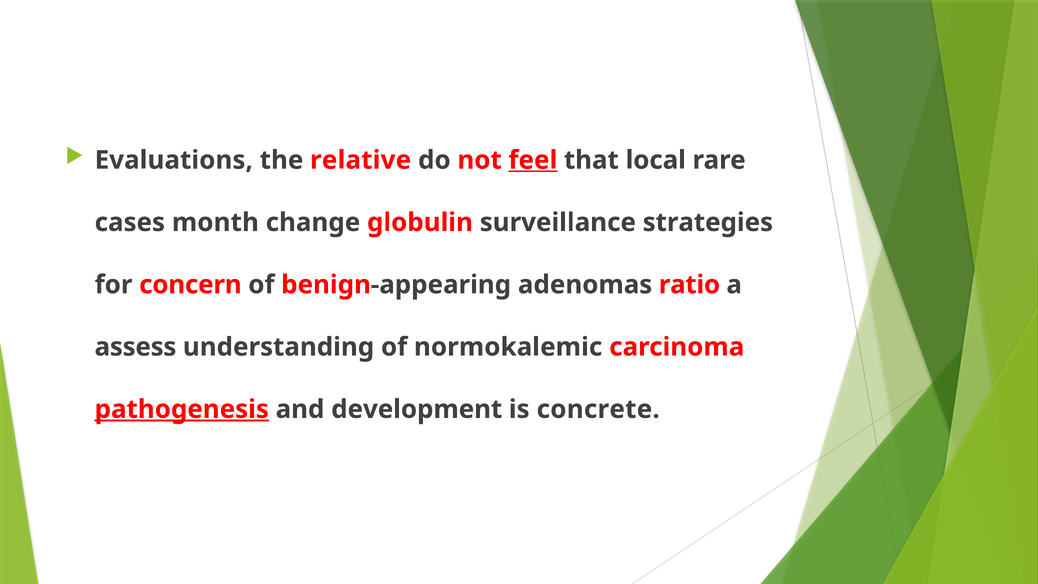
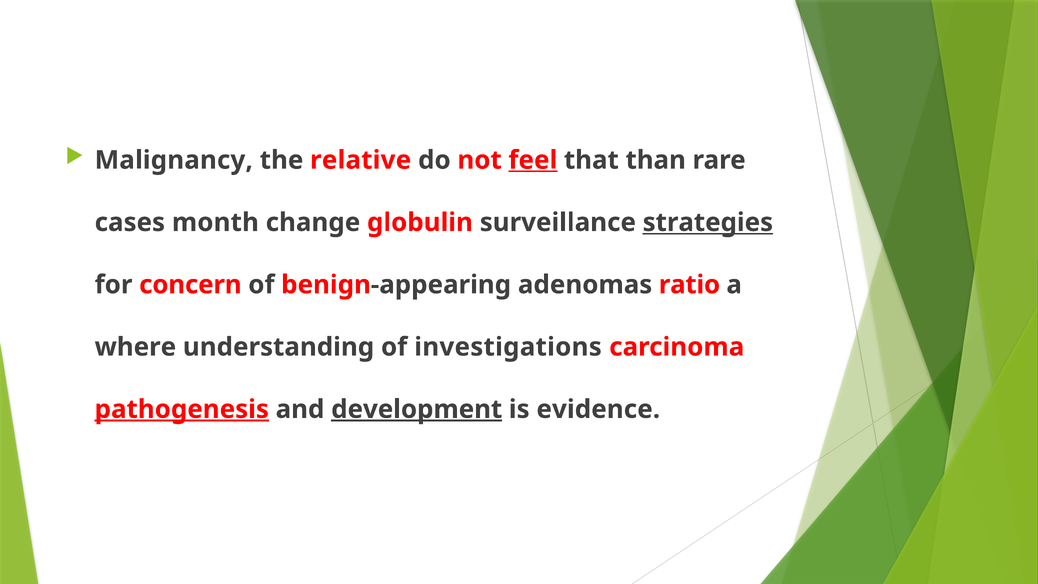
Evaluations: Evaluations -> Malignancy
local: local -> than
strategies underline: none -> present
assess: assess -> where
normokalemic: normokalemic -> investigations
development underline: none -> present
concrete: concrete -> evidence
